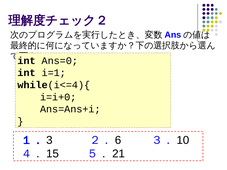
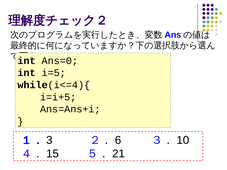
i=1: i=1 -> i=5
i=i+0: i=i+0 -> i=i+5
